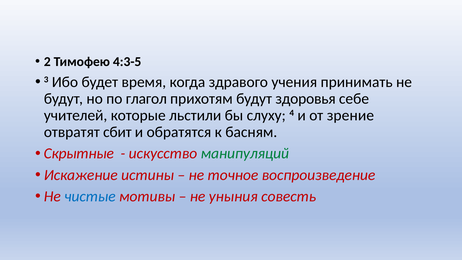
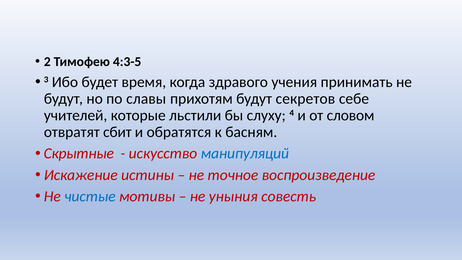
глагол: глагол -> славы
здоровья: здоровья -> секретов
зрение: зрение -> словом
манипуляций colour: green -> blue
